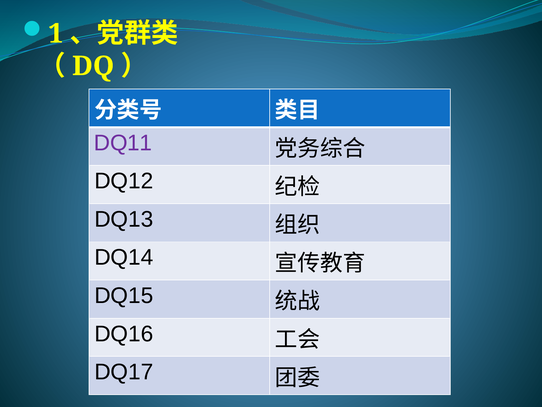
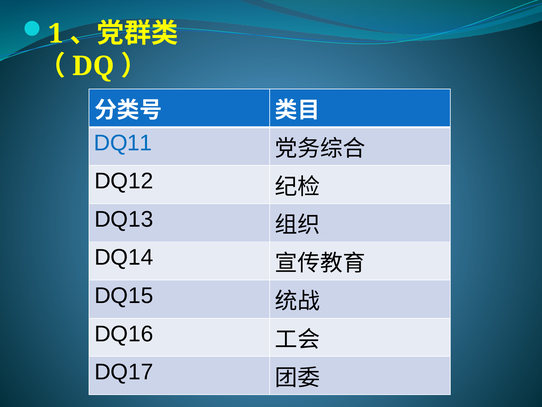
DQ11 colour: purple -> blue
